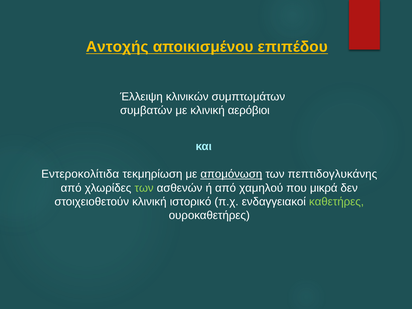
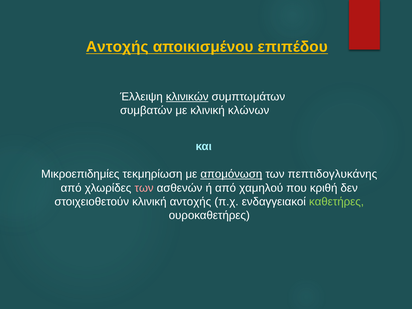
κλινικών underline: none -> present
αερόβιοι: αερόβιοι -> κλώνων
Εντεροκολίτιδα: Εντεροκολίτιδα -> Μικροεπιδημίες
των at (144, 188) colour: light green -> pink
μικρά: μικρά -> κριθή
κλινική ιστορικό: ιστορικό -> αντοχής
